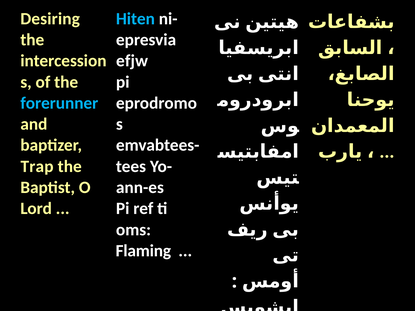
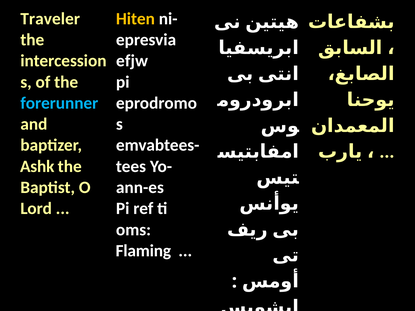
Desiring: Desiring -> Traveler
Hiten colour: light blue -> yellow
Trap: Trap -> Ashk
